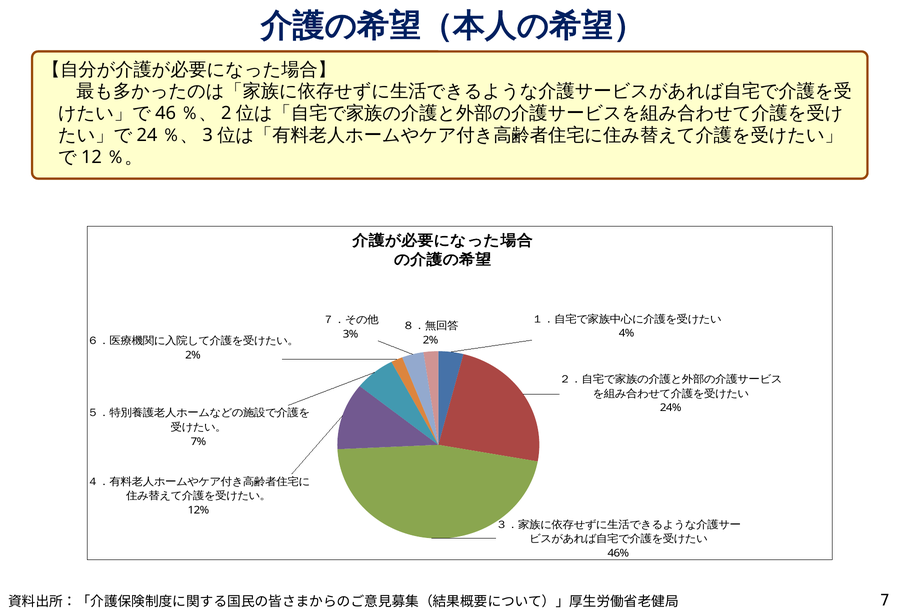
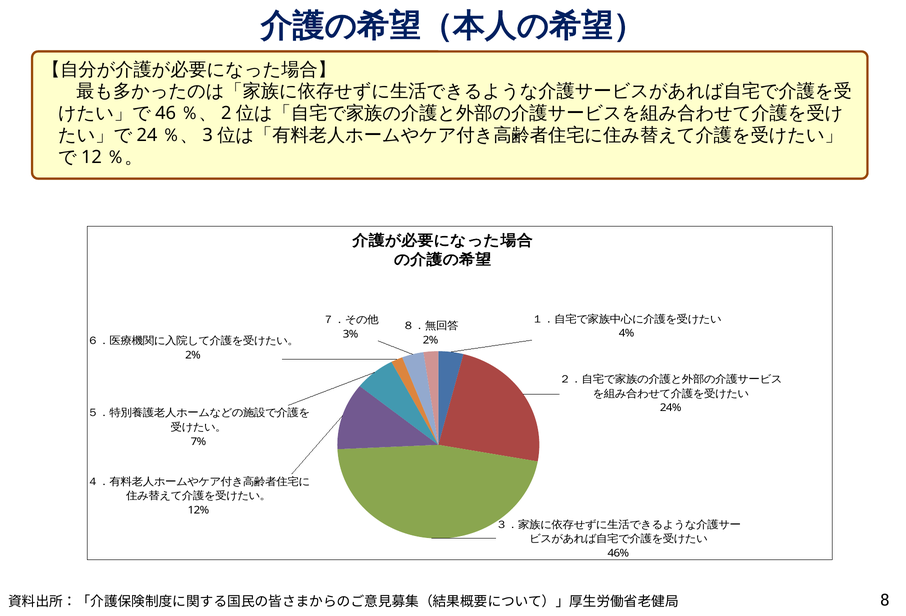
7: 7 -> 8
